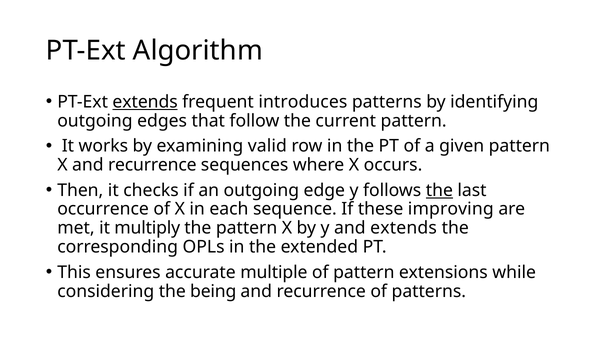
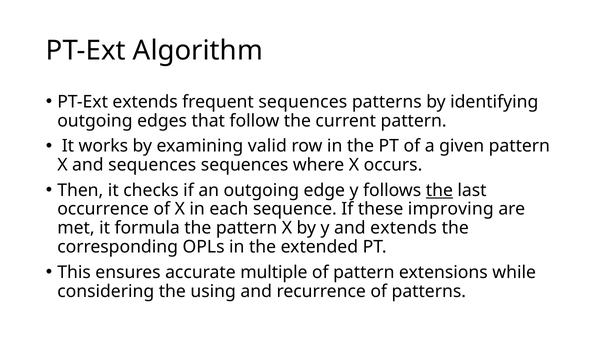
extends at (145, 102) underline: present -> none
frequent introduces: introduces -> sequences
X and recurrence: recurrence -> sequences
multiply: multiply -> formula
being: being -> using
